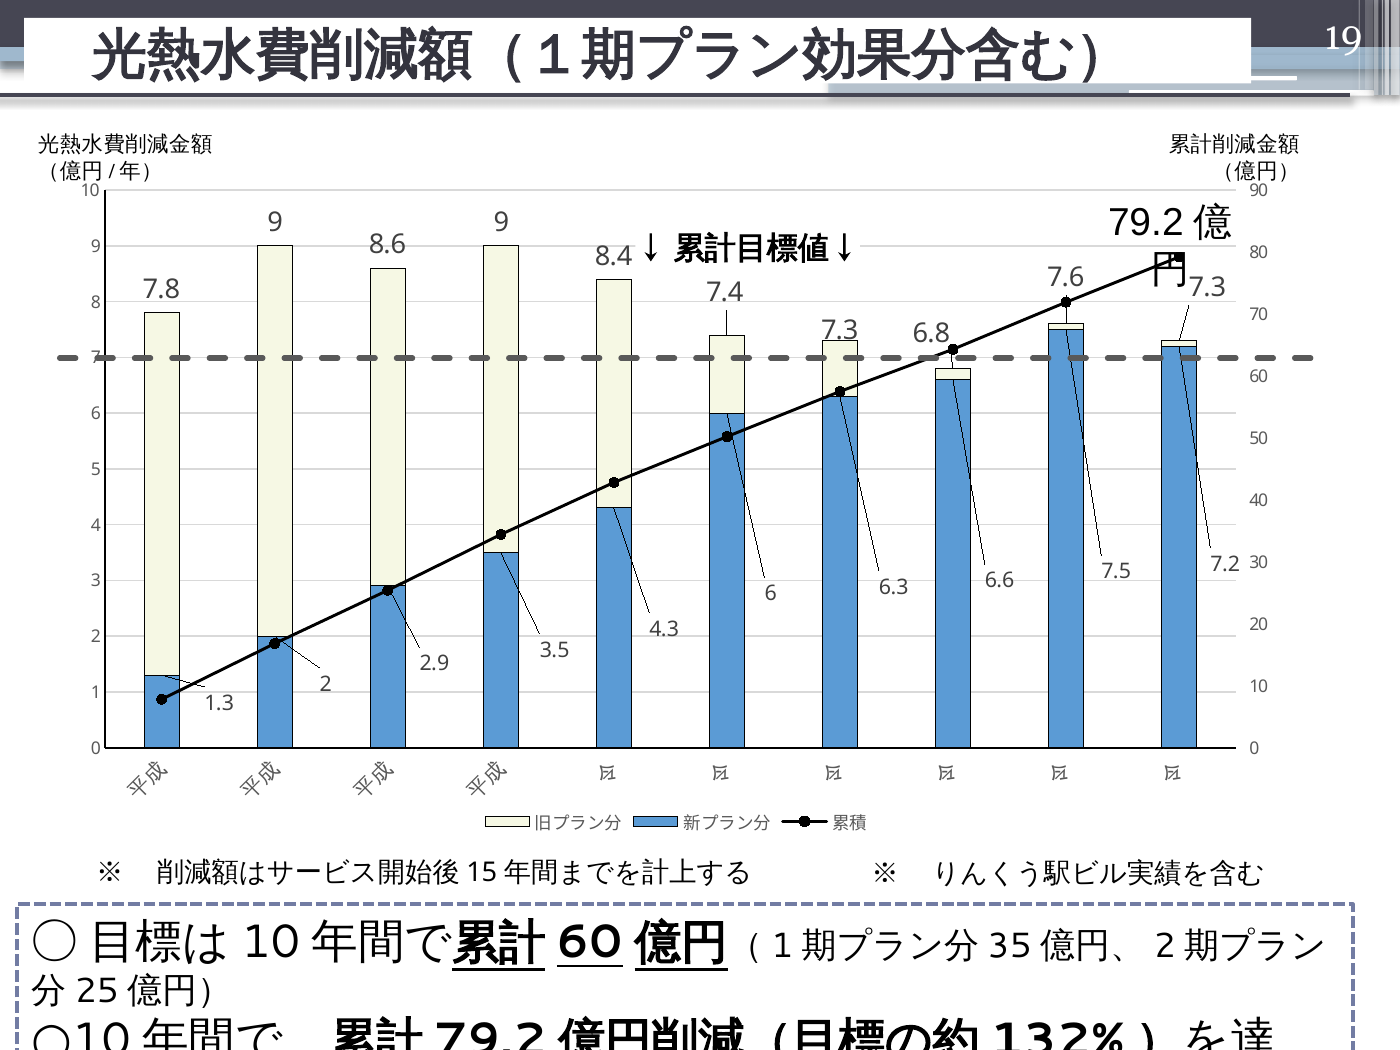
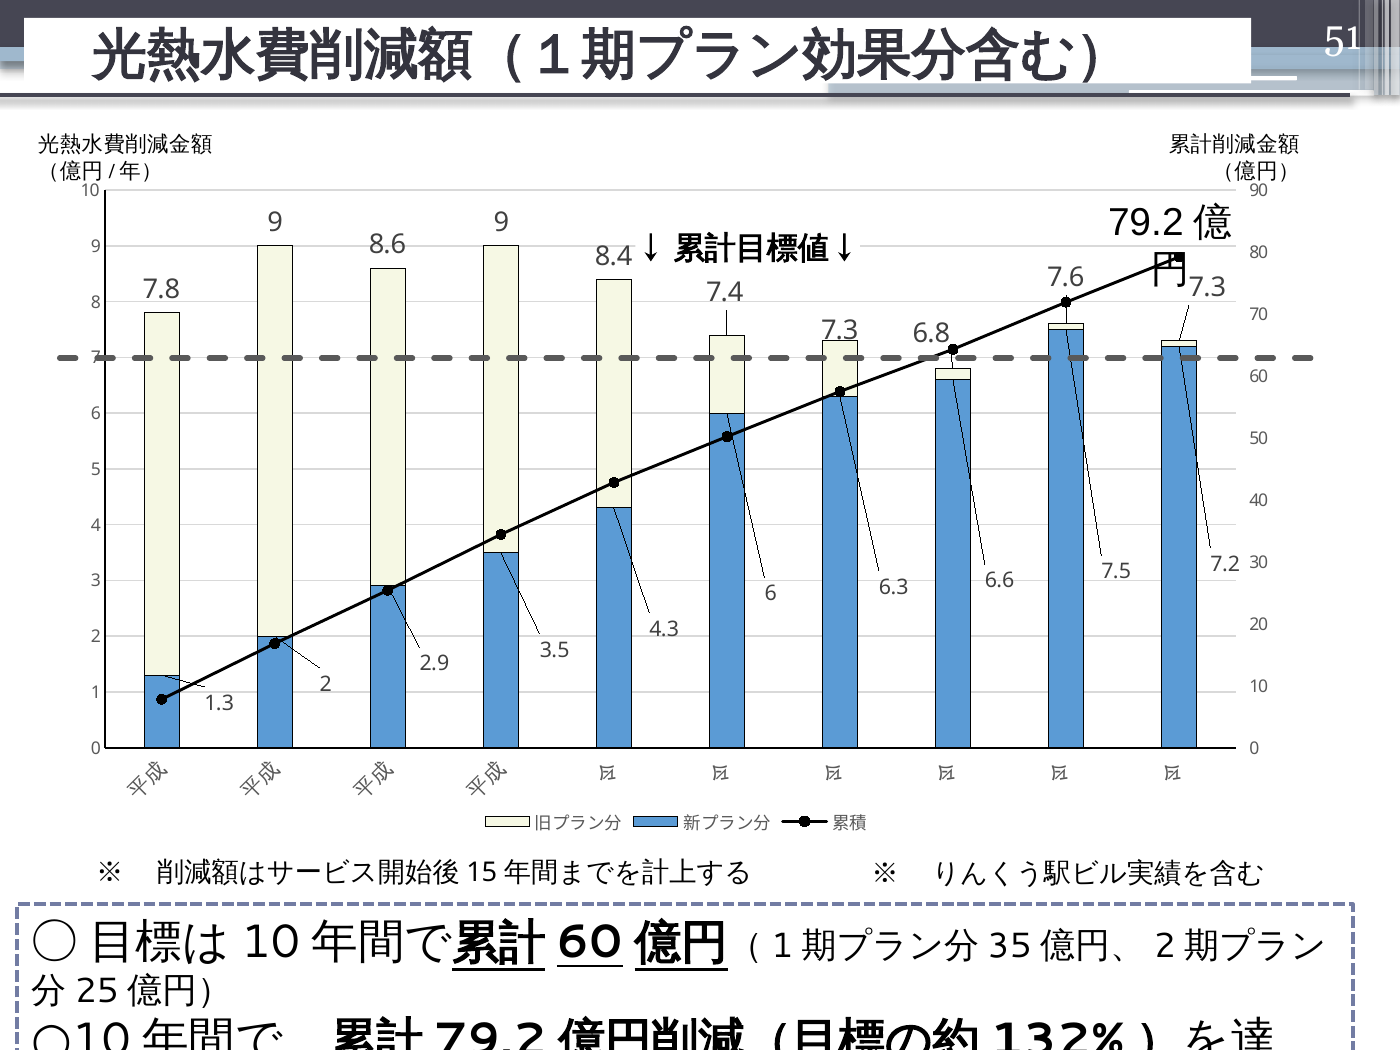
19: 19 -> 51
